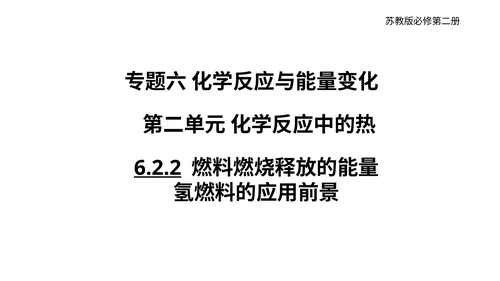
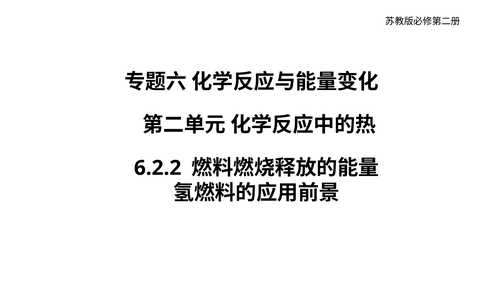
6.2.2 underline: present -> none
